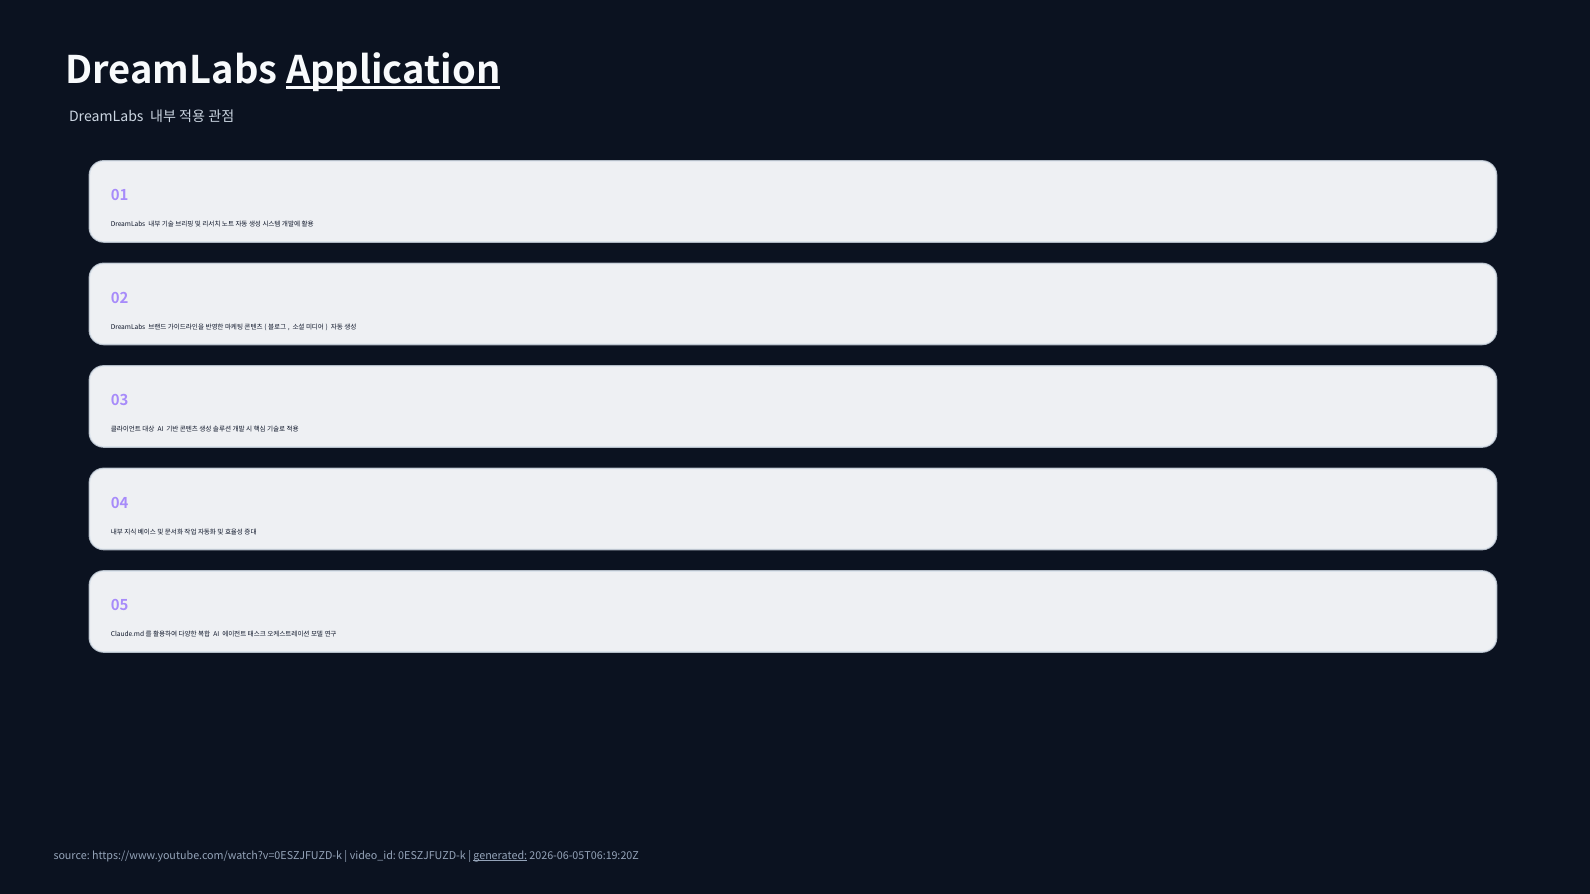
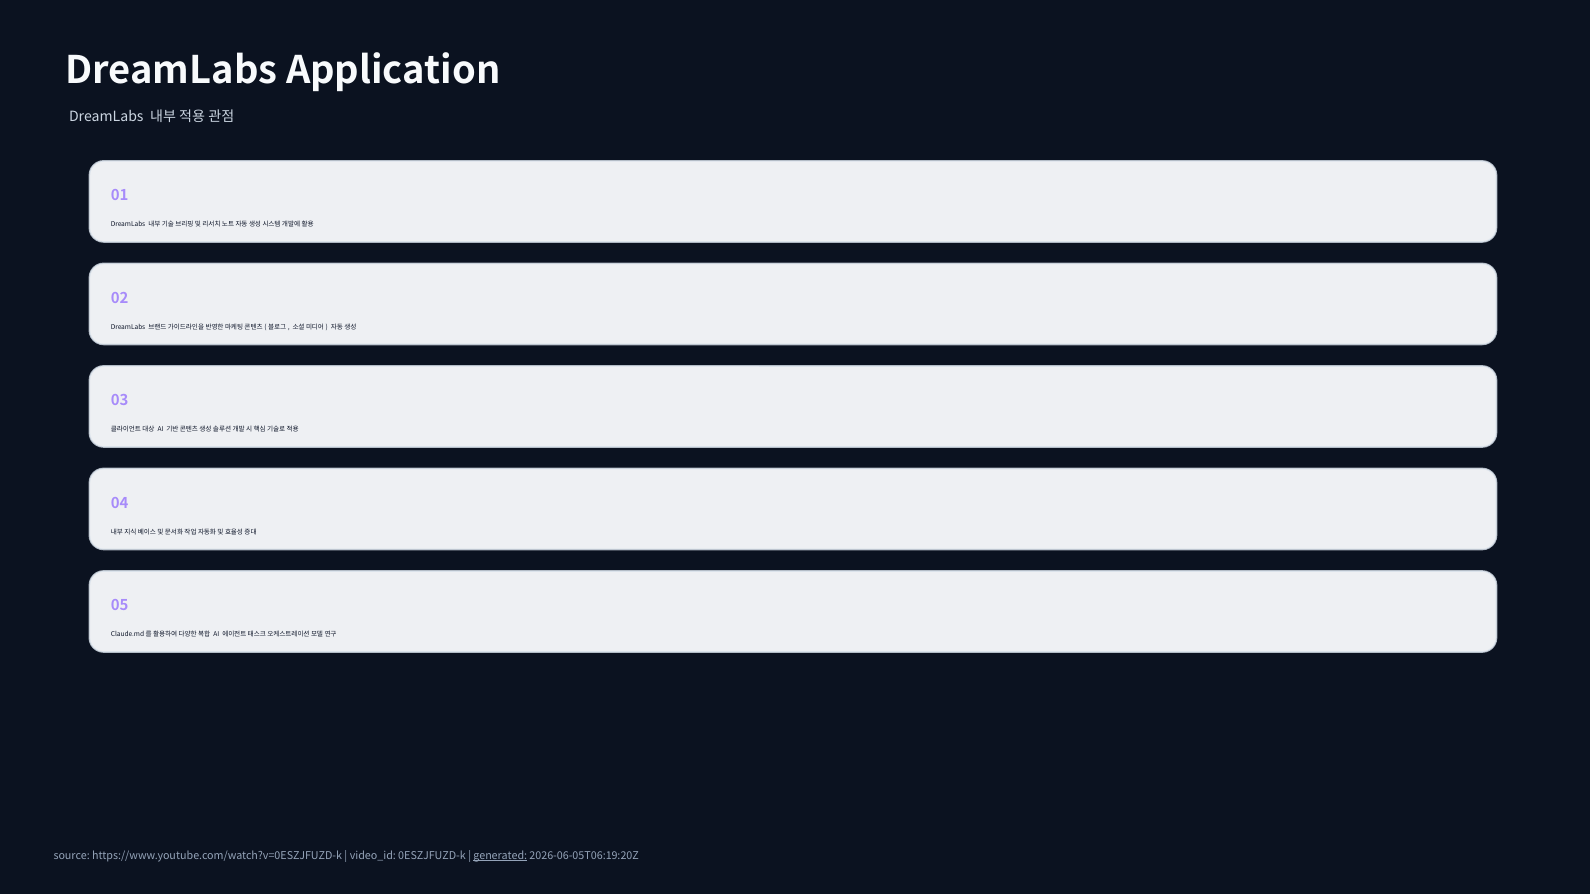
Application underline: present -> none
